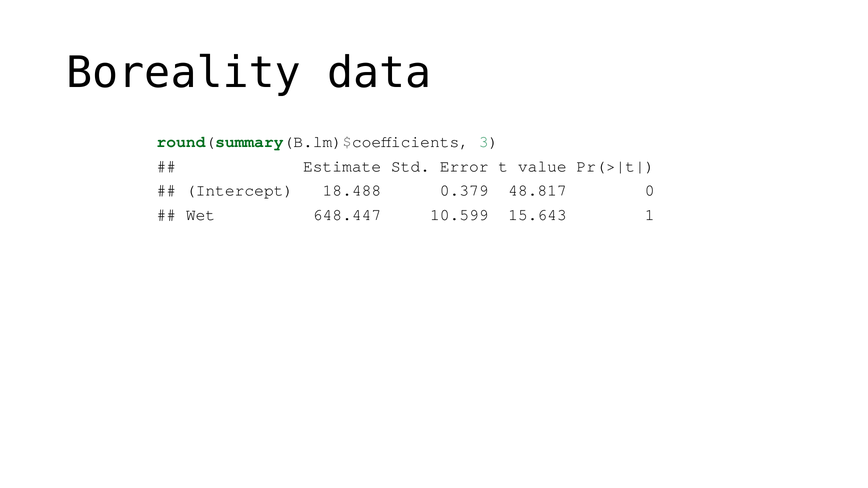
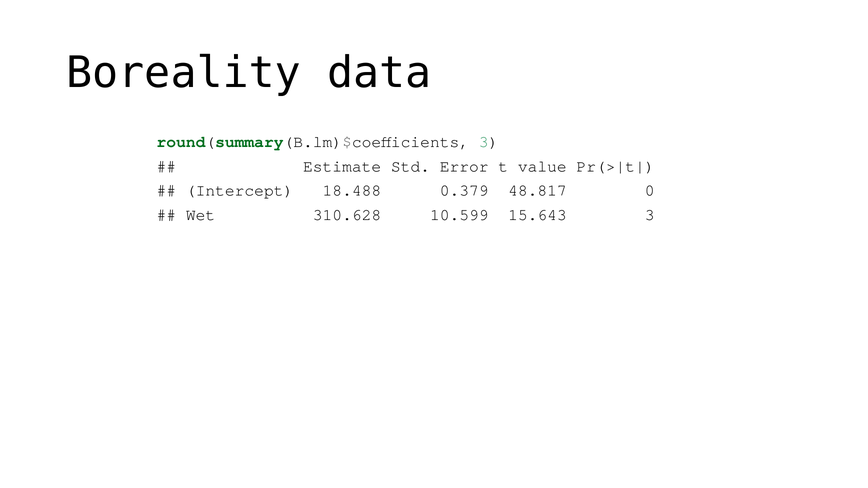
648.447: 648.447 -> 310.628
15.643 1: 1 -> 3
